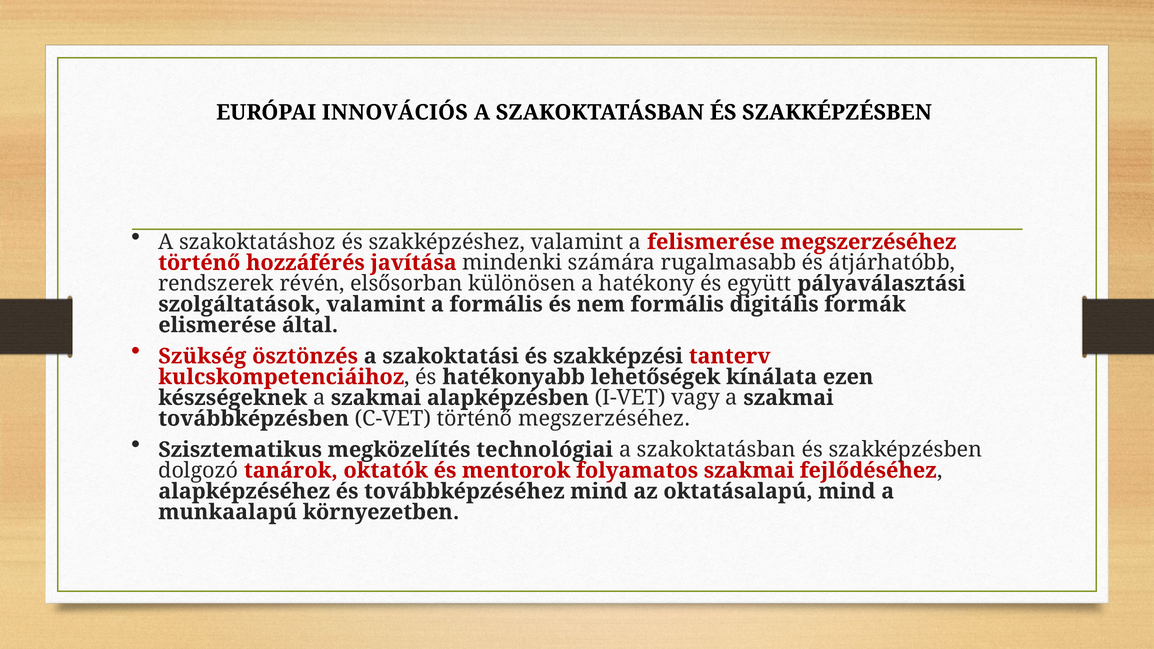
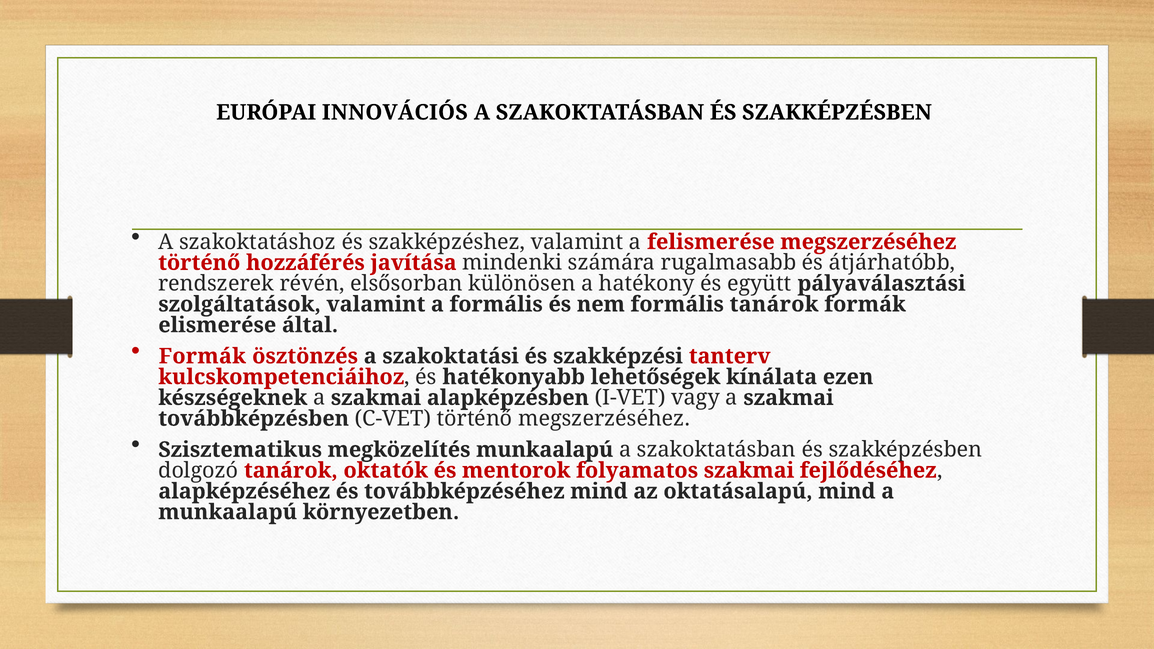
formális digitális: digitális -> tanárok
Szükség at (202, 356): Szükség -> Formák
megközelítés technológiai: technológiai -> munkaalapú
